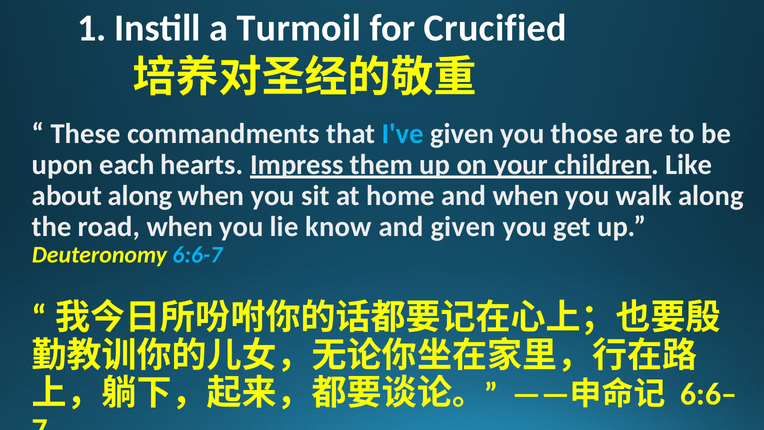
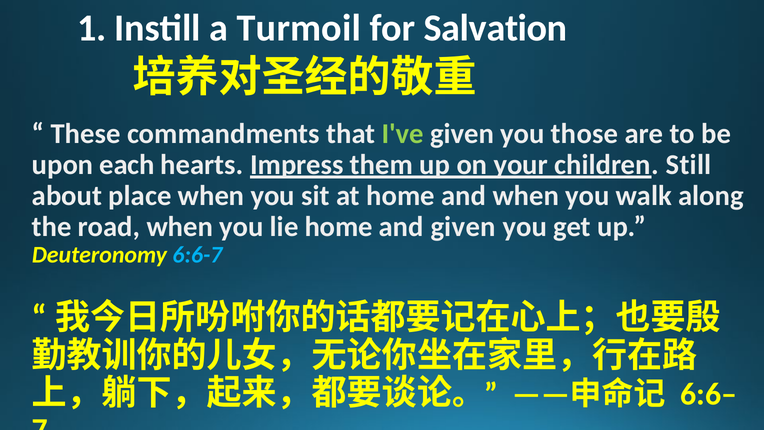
Crucified: Crucified -> Salvation
I've colour: light blue -> light green
Like: Like -> Still
about along: along -> place
lie know: know -> home
